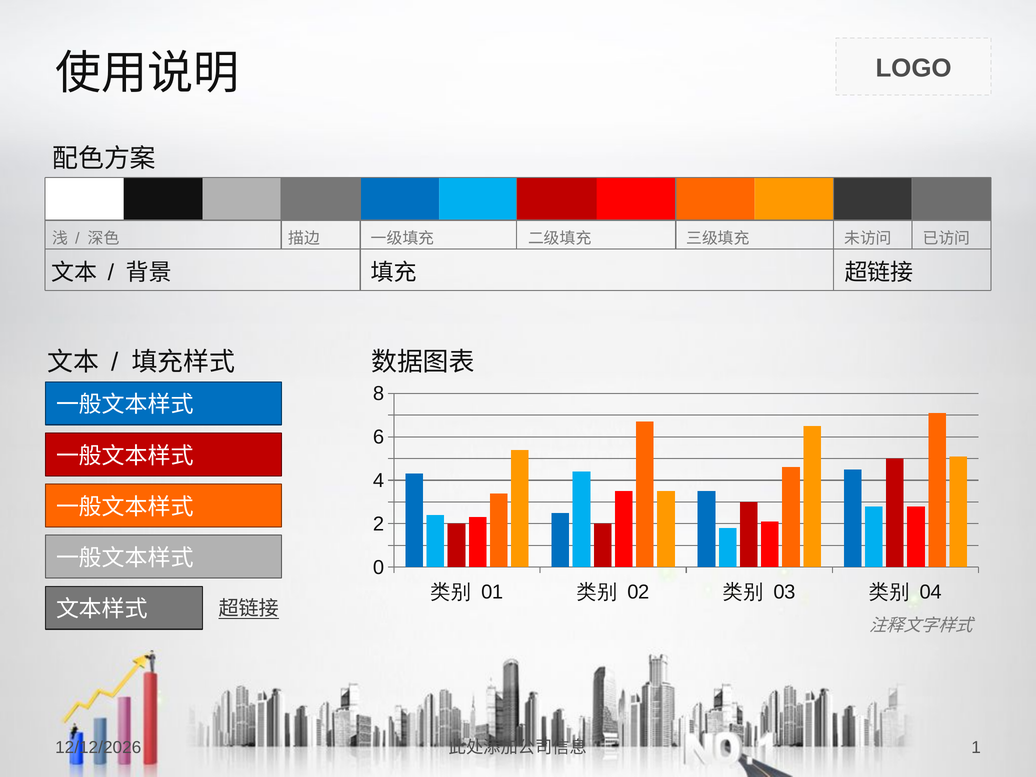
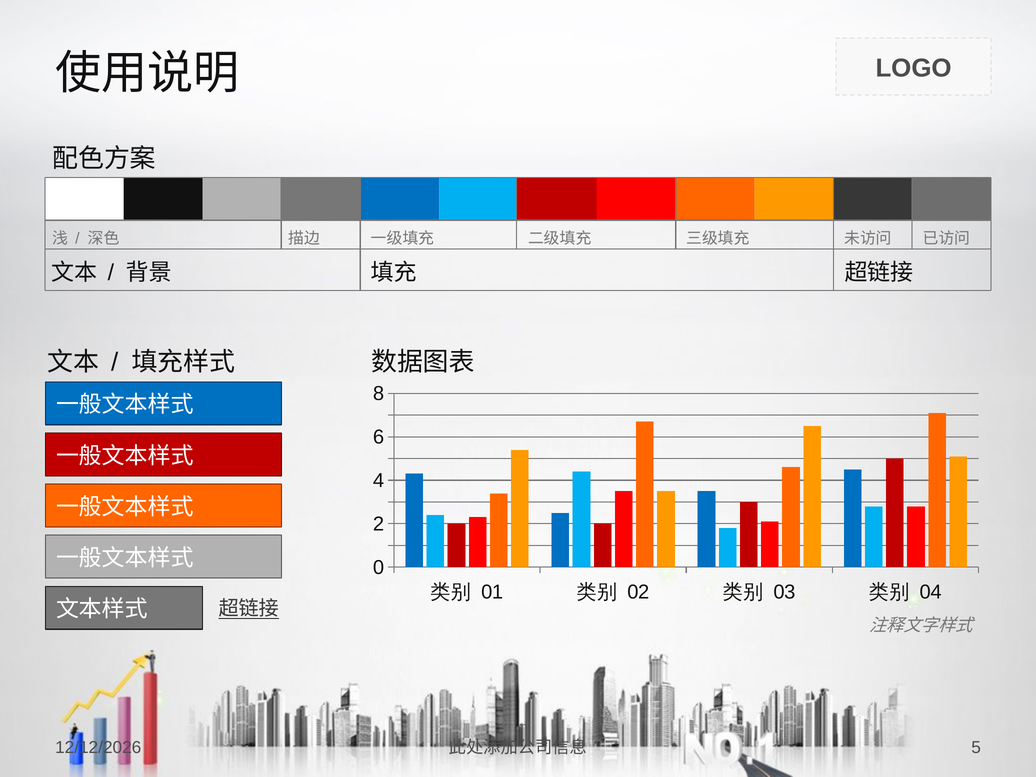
1: 1 -> 5
